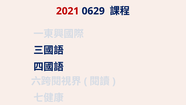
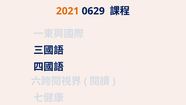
2021 colour: red -> orange
